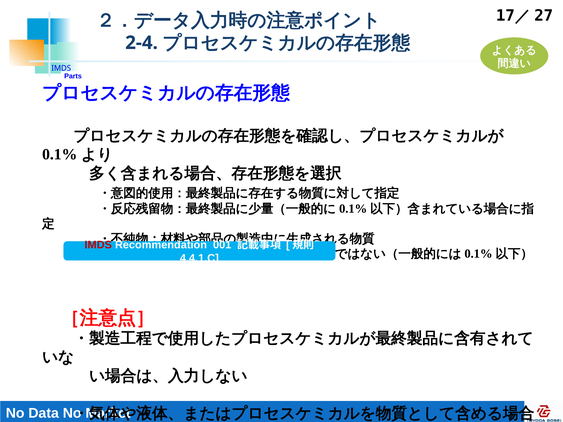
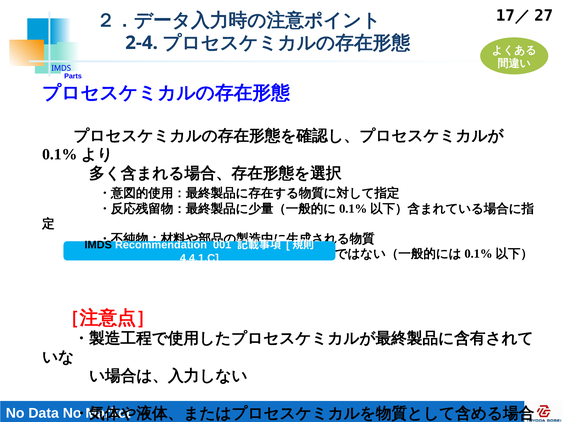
IMDS at (98, 245) colour: red -> black
